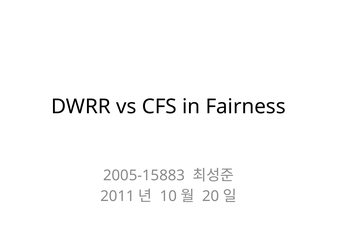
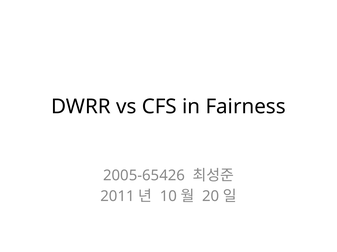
2005-15883: 2005-15883 -> 2005-65426
